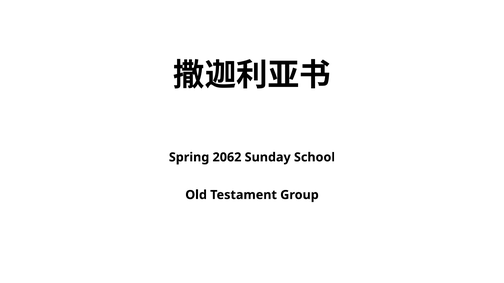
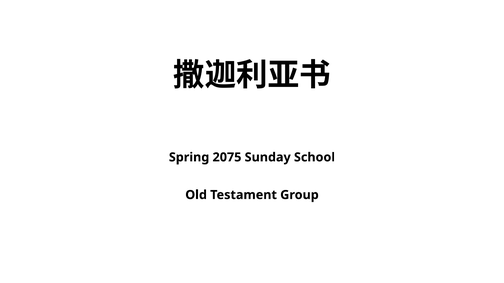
2062: 2062 -> 2075
